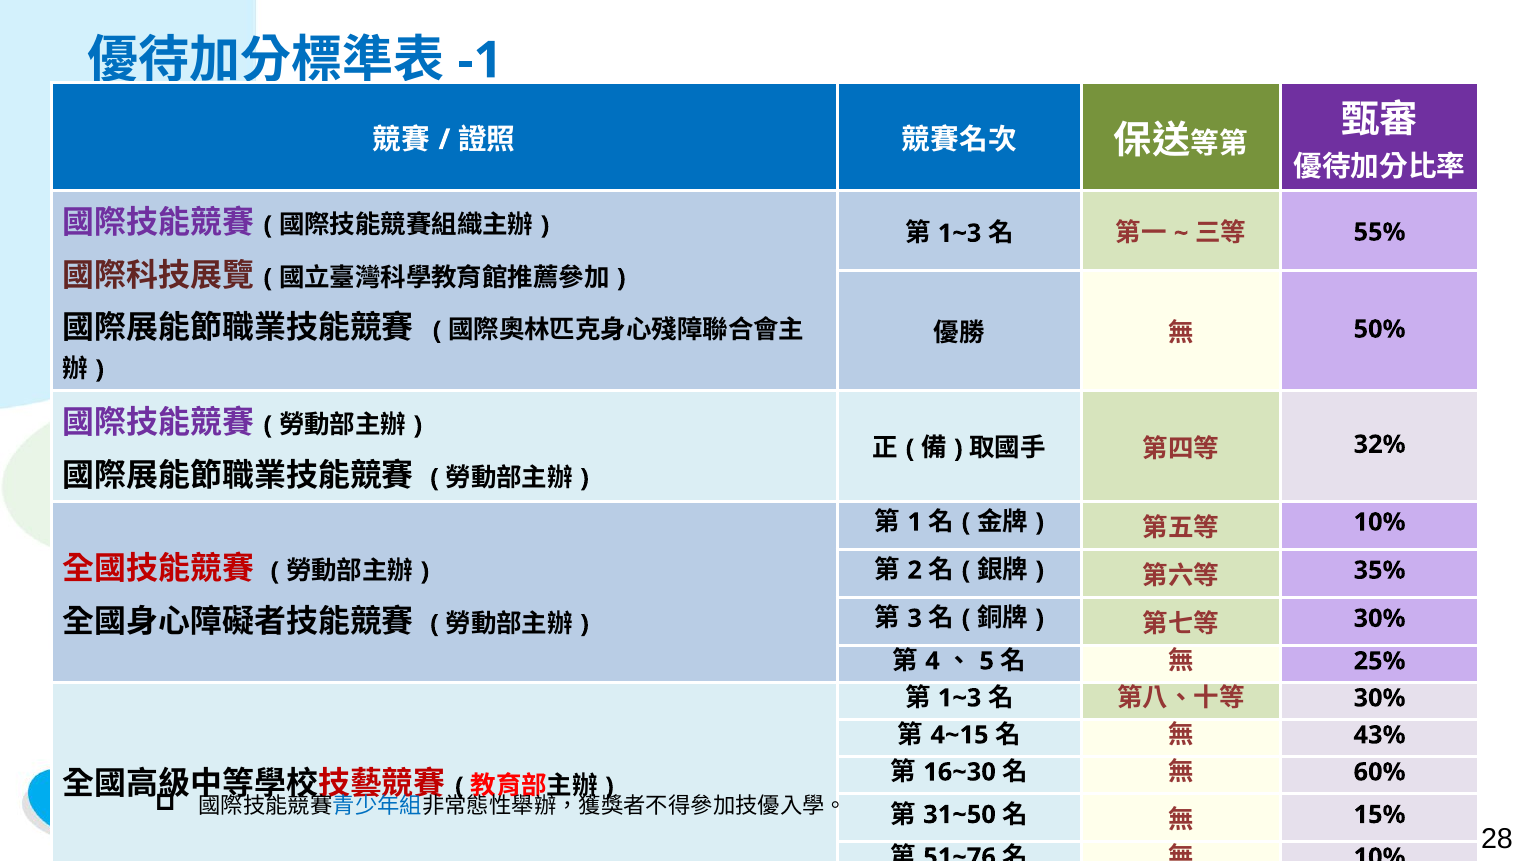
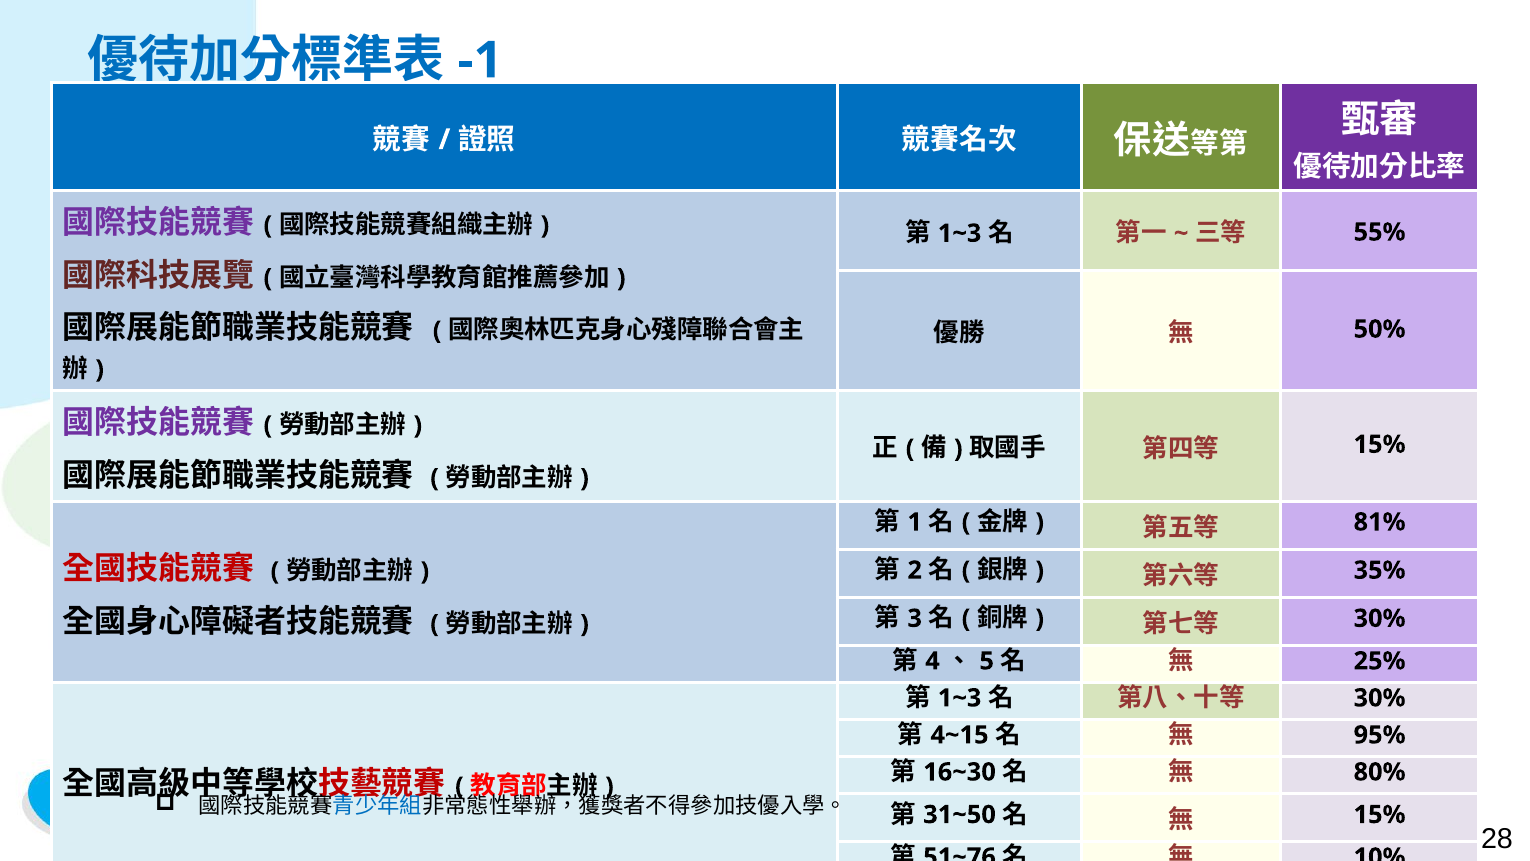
32% at (1380, 444): 32% -> 15%
10% at (1380, 522): 10% -> 81%
43%: 43% -> 95%
60%: 60% -> 80%
